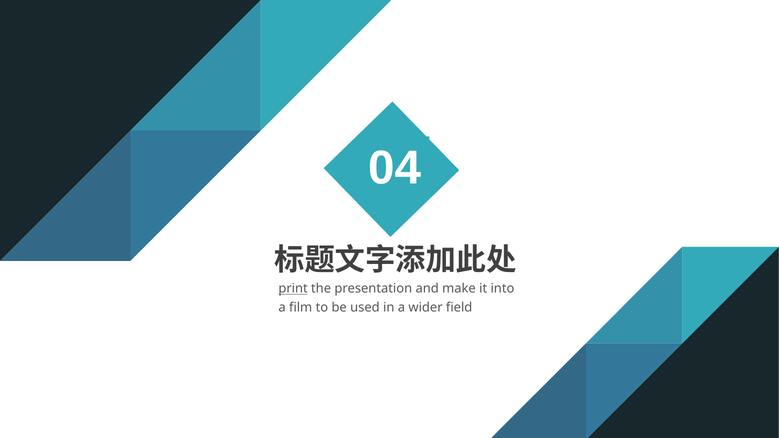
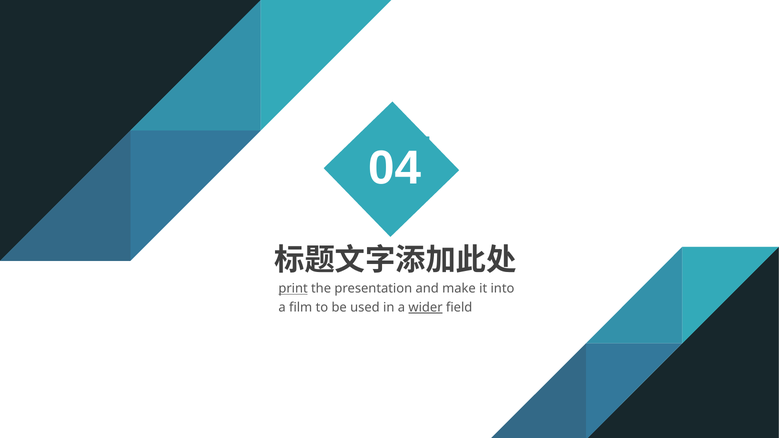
wider underline: none -> present
